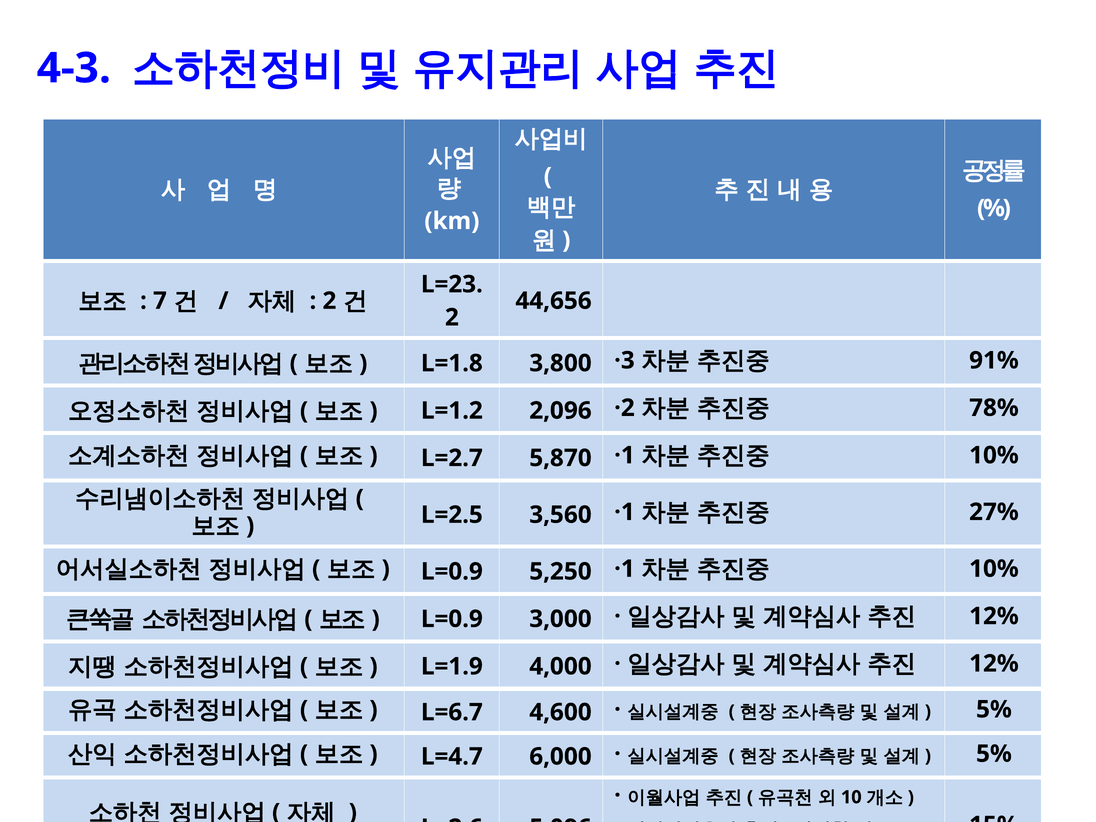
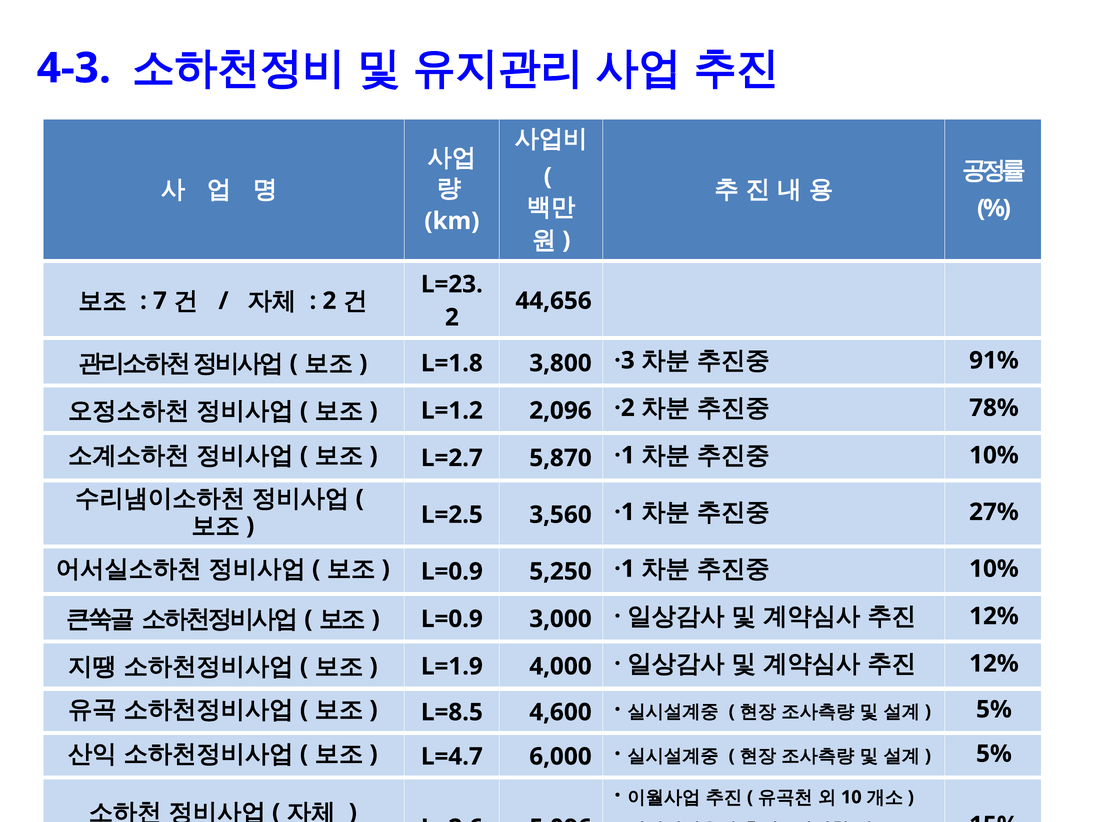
L=6.7: L=6.7 -> L=8.5
